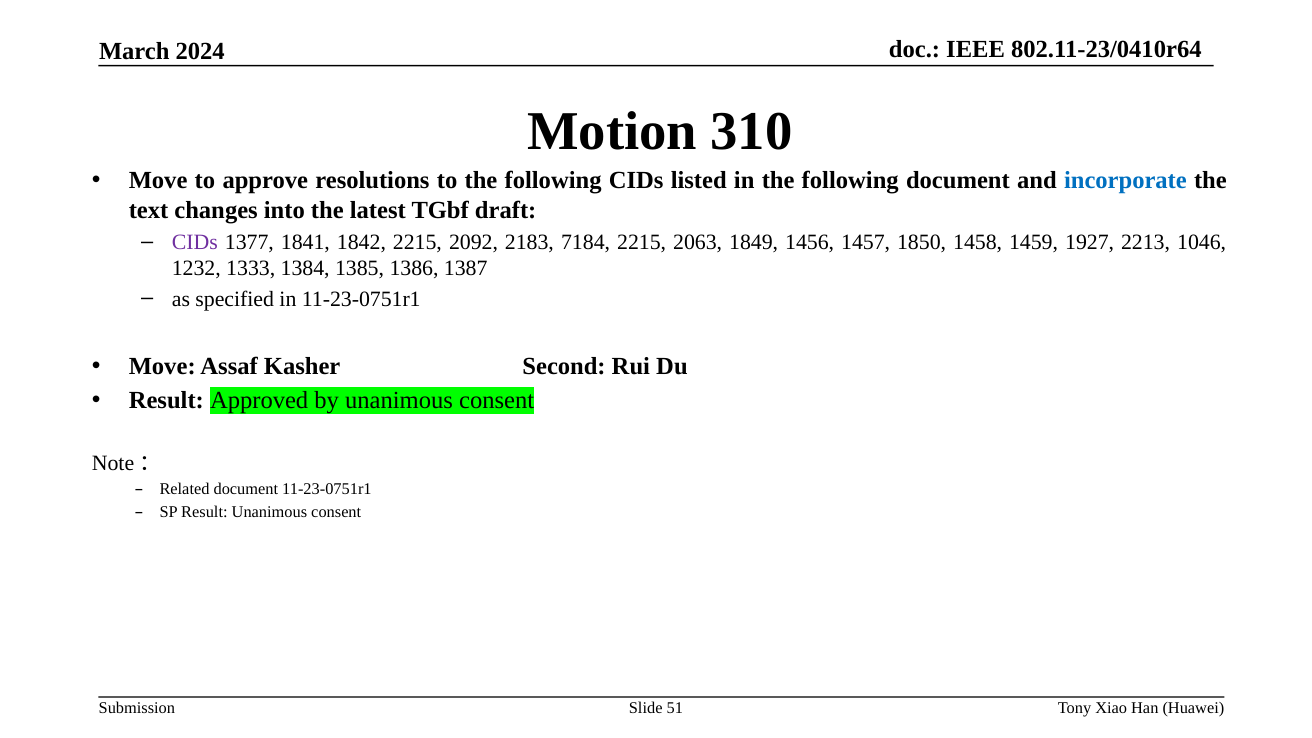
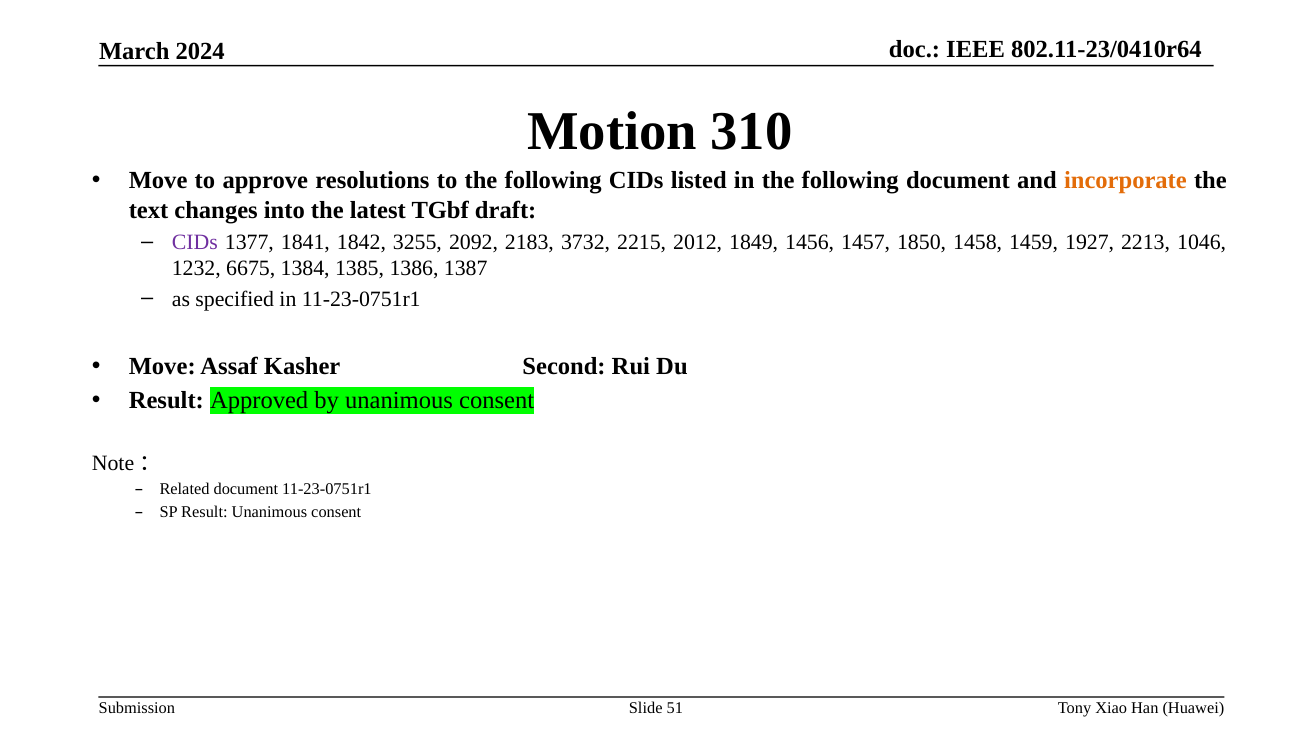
incorporate colour: blue -> orange
1842 2215: 2215 -> 3255
7184: 7184 -> 3732
2063: 2063 -> 2012
1333: 1333 -> 6675
